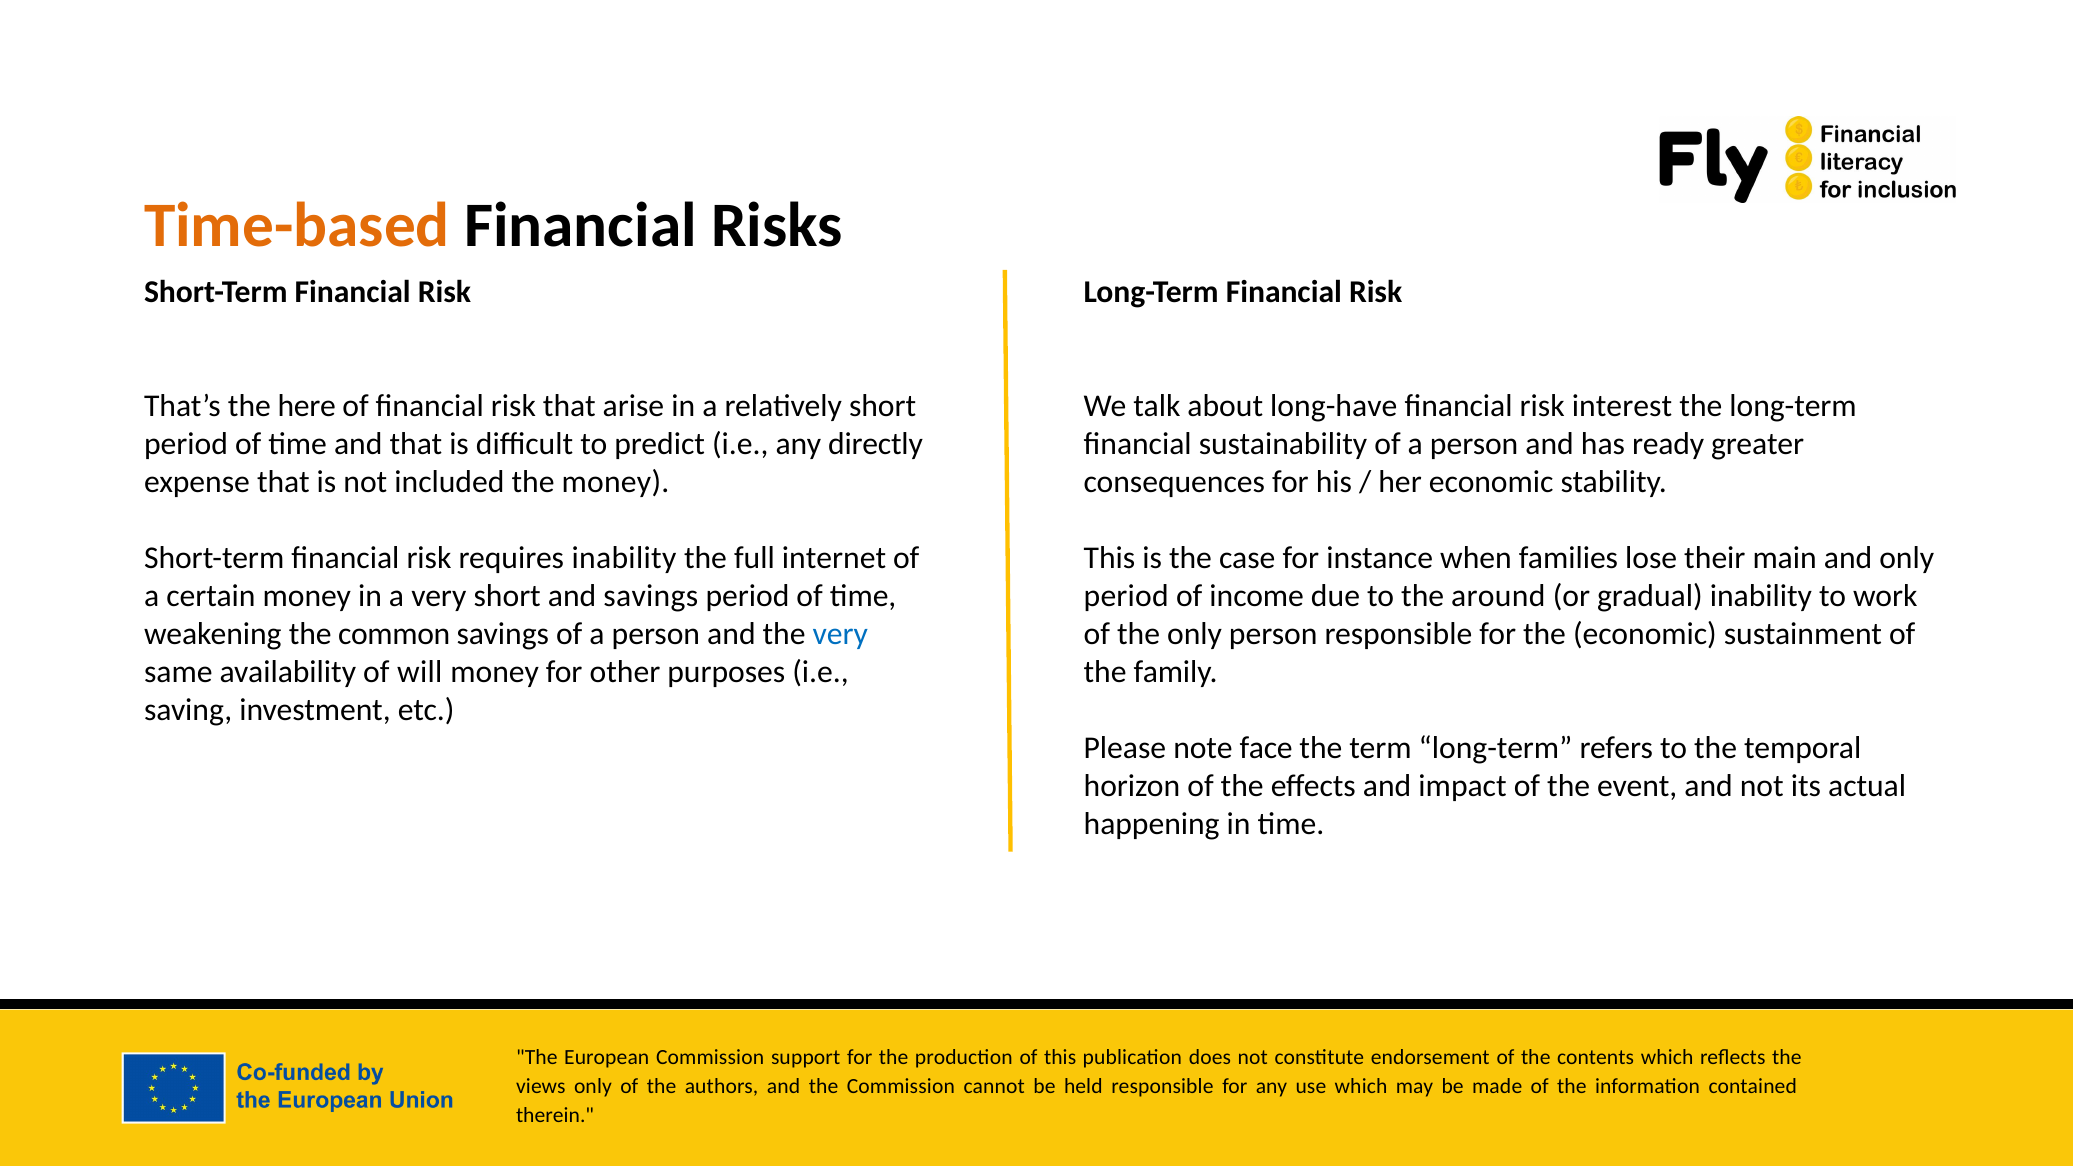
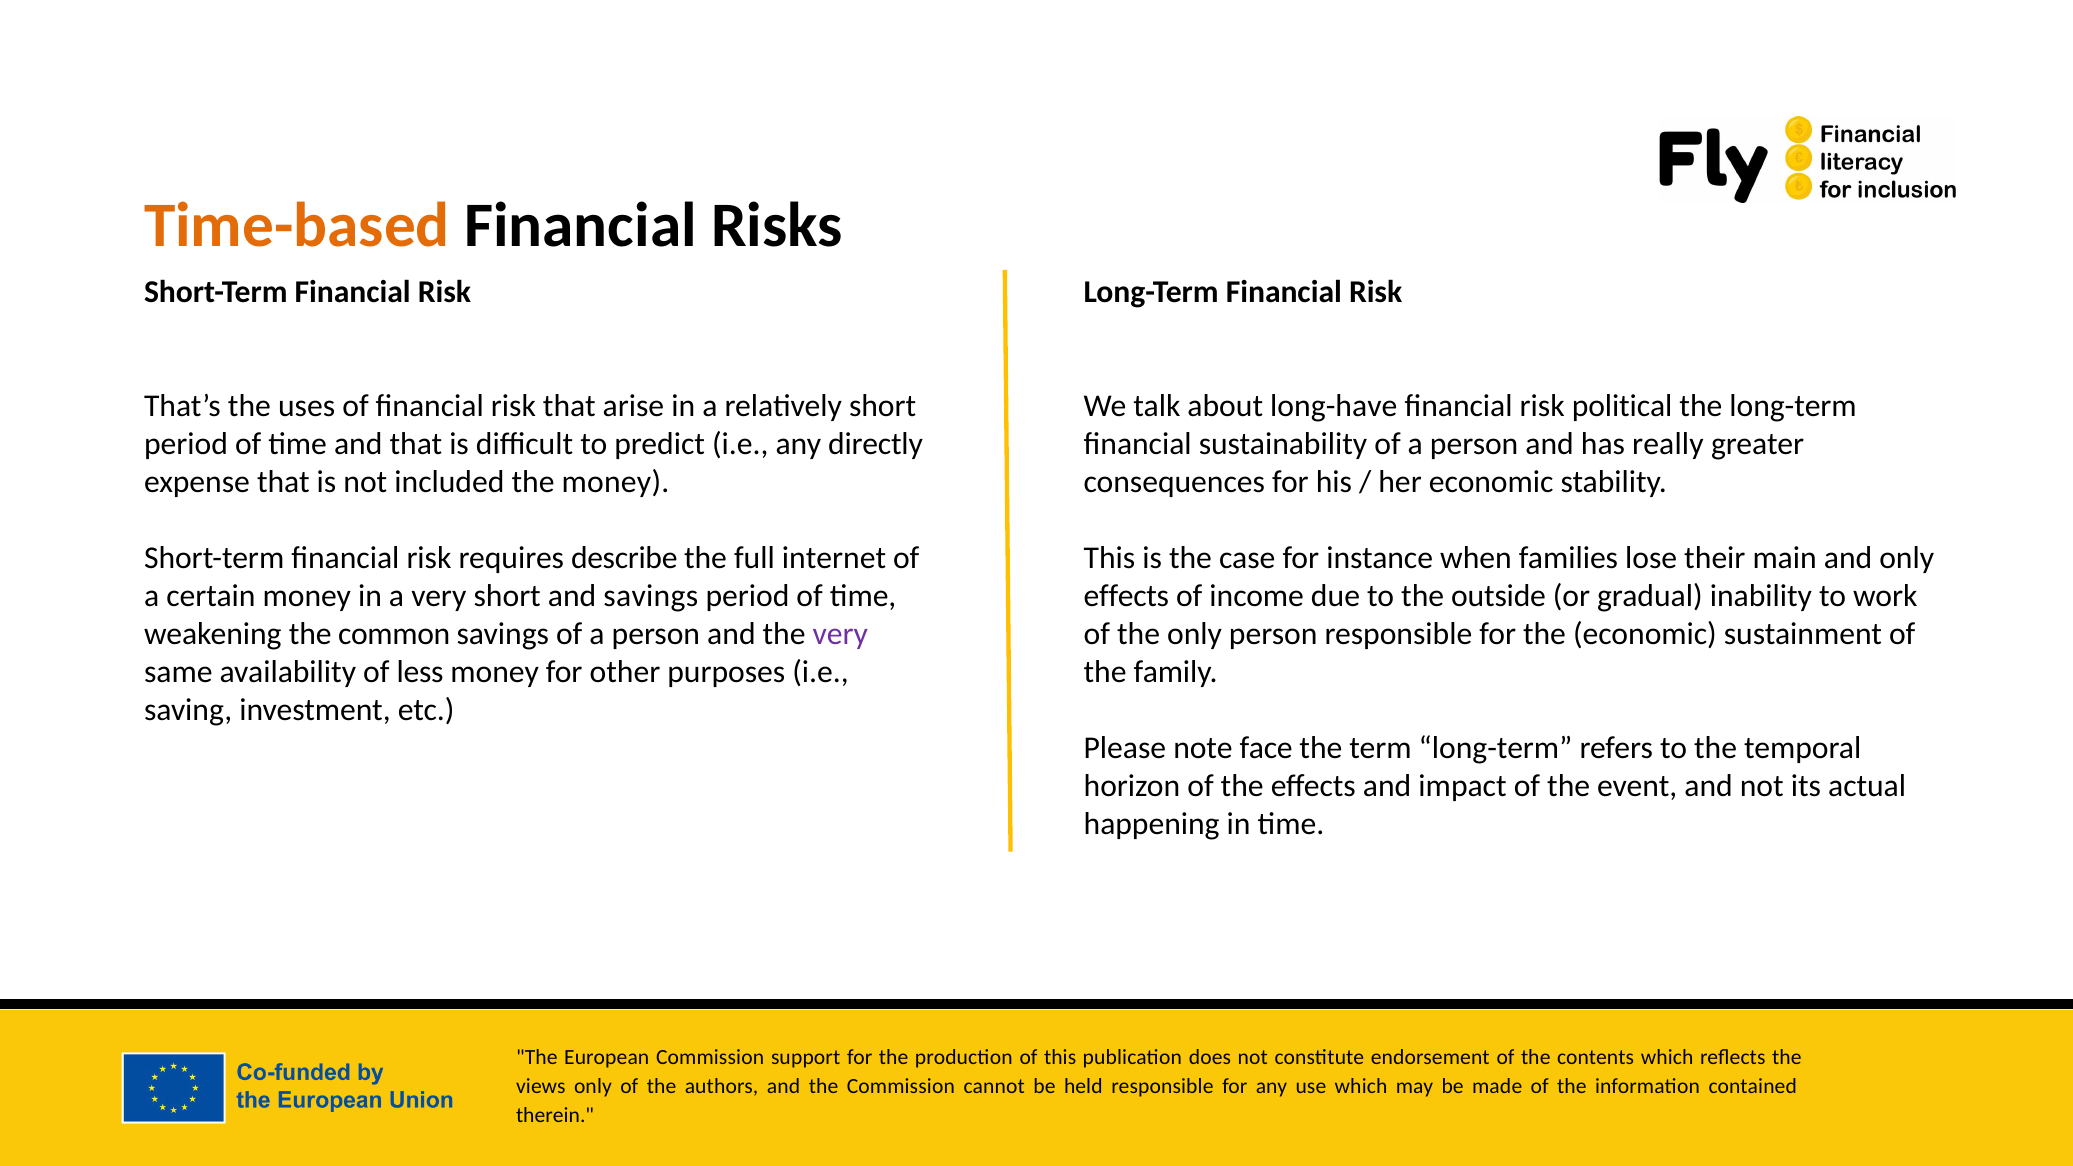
here: here -> uses
interest: interest -> political
ready: ready -> really
requires inability: inability -> describe
period at (1126, 596): period -> effects
around: around -> outside
very at (840, 634) colour: blue -> purple
will: will -> less
